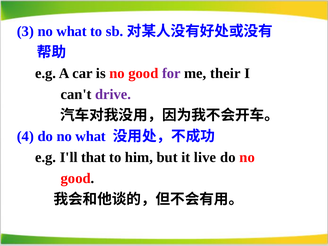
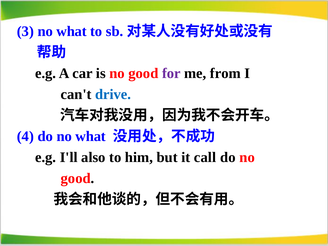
their: their -> from
drive colour: purple -> blue
that: that -> also
live: live -> call
